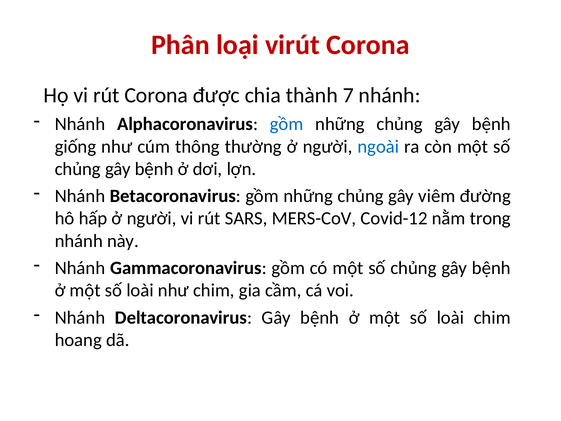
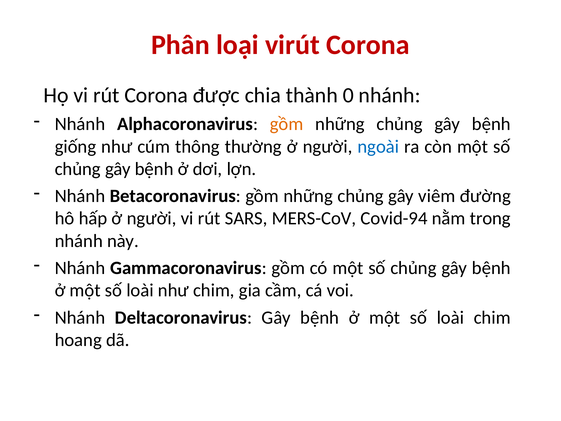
7: 7 -> 0
gồm at (287, 124) colour: blue -> orange
Covid-12: Covid-12 -> Covid-94
